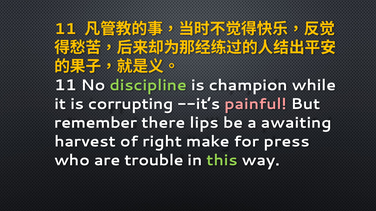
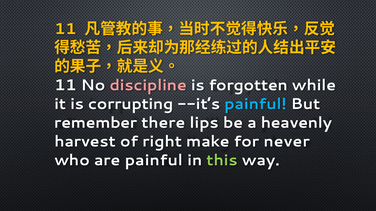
discipline colour: light green -> pink
champion: champion -> forgotten
painful at (256, 104) colour: pink -> light blue
awaiting: awaiting -> heavenly
press: press -> never
are trouble: trouble -> painful
